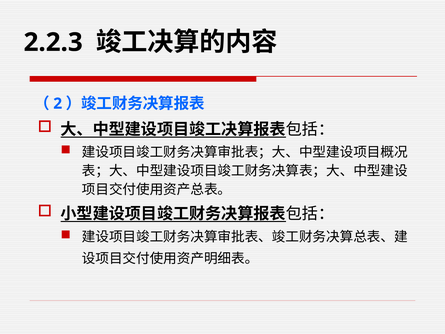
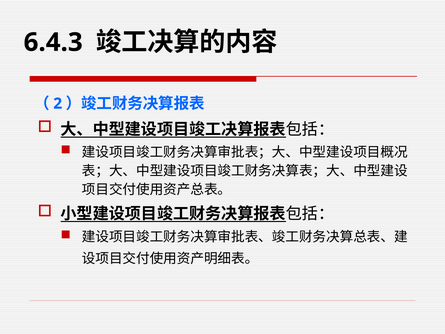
2.2.3: 2.2.3 -> 6.4.3
